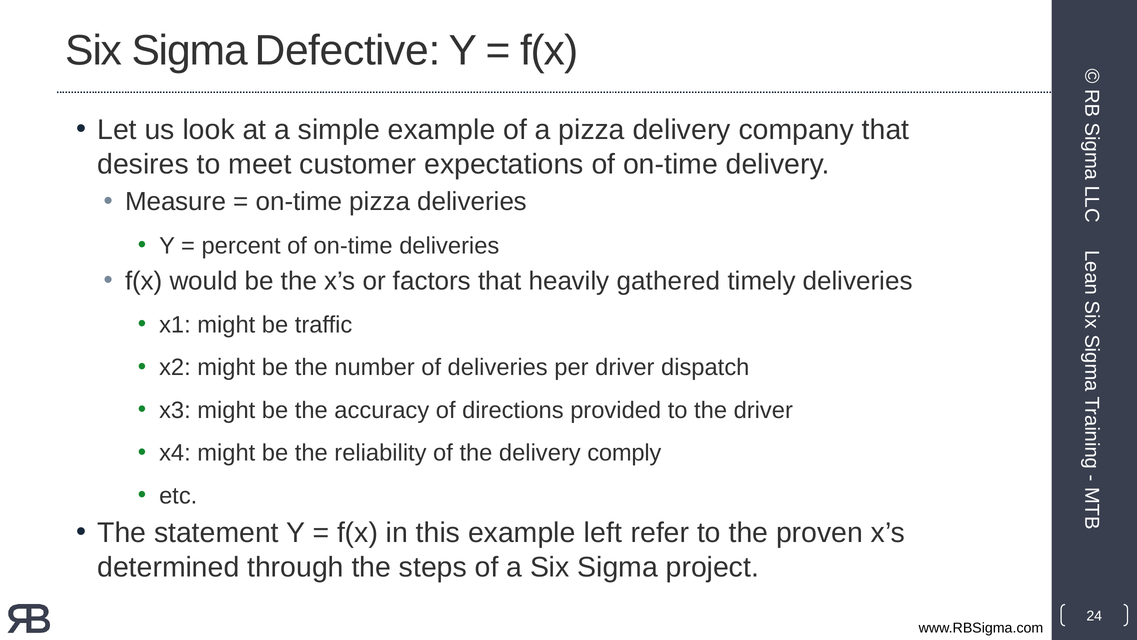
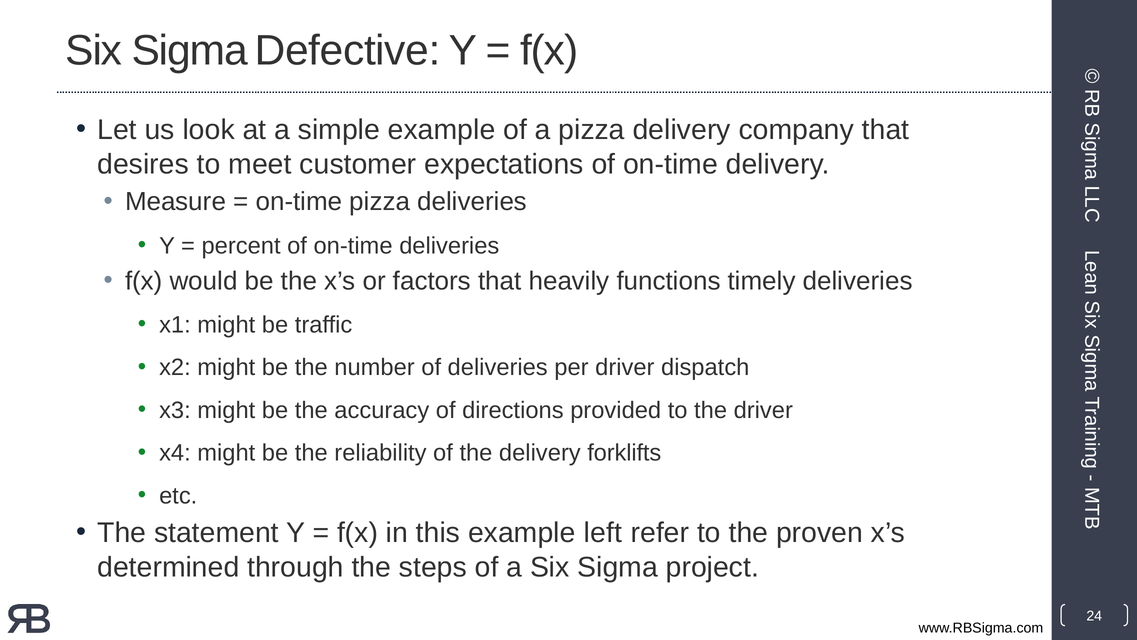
gathered: gathered -> functions
comply: comply -> forklifts
